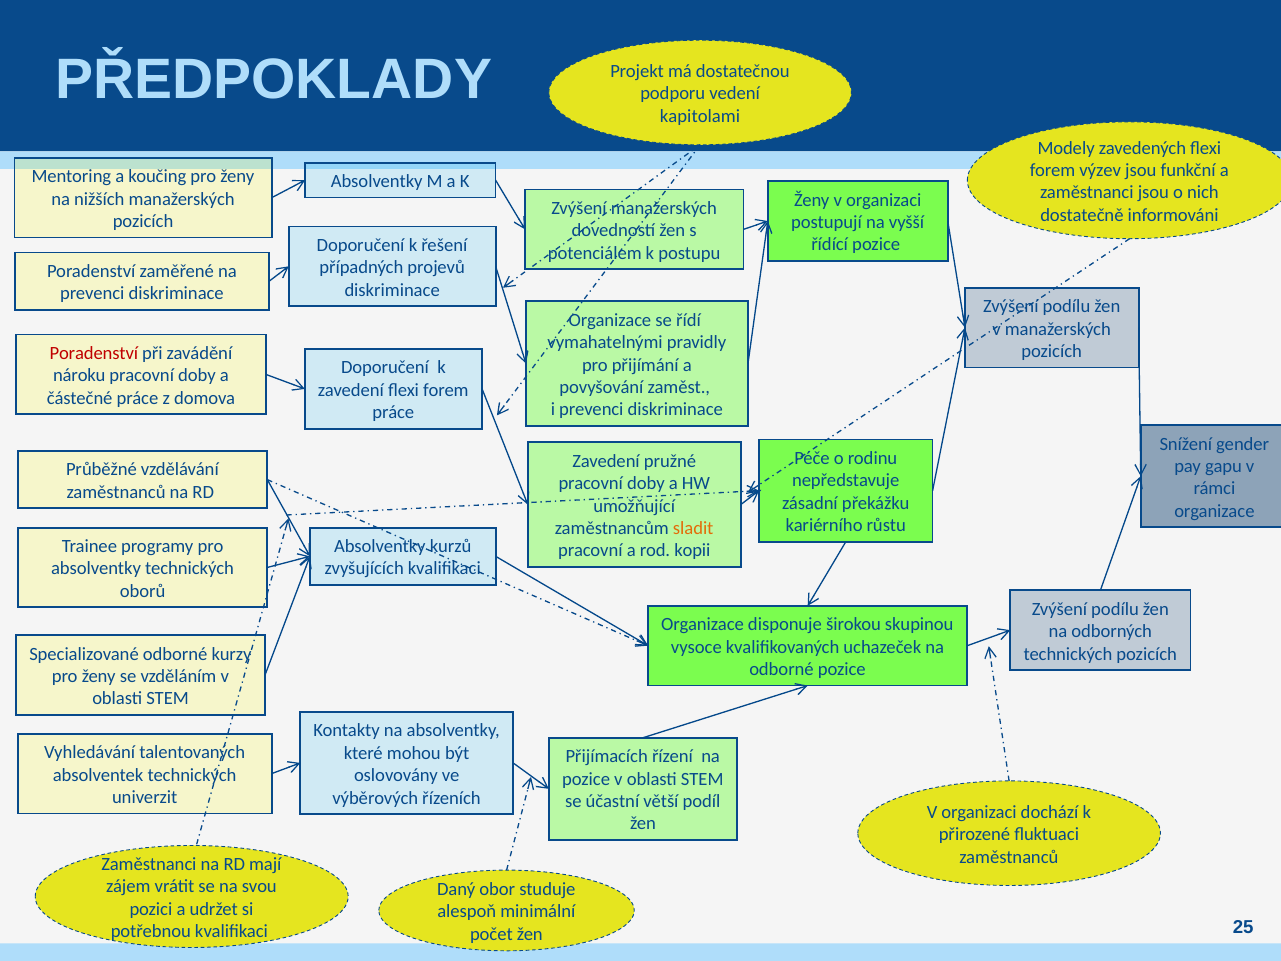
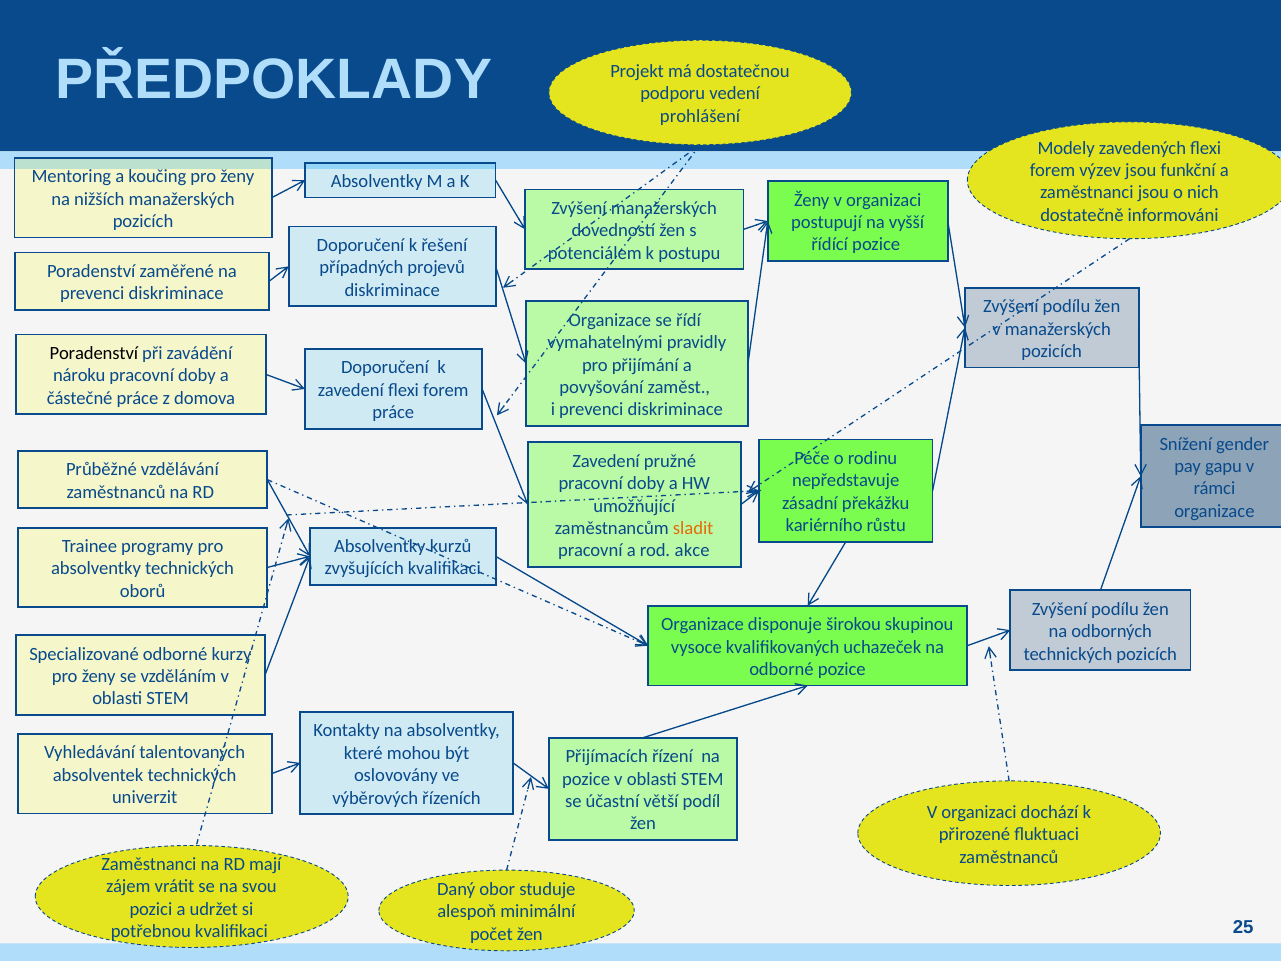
kapitolami: kapitolami -> prohlášení
Poradenství at (94, 353) colour: red -> black
kopii: kopii -> akce
